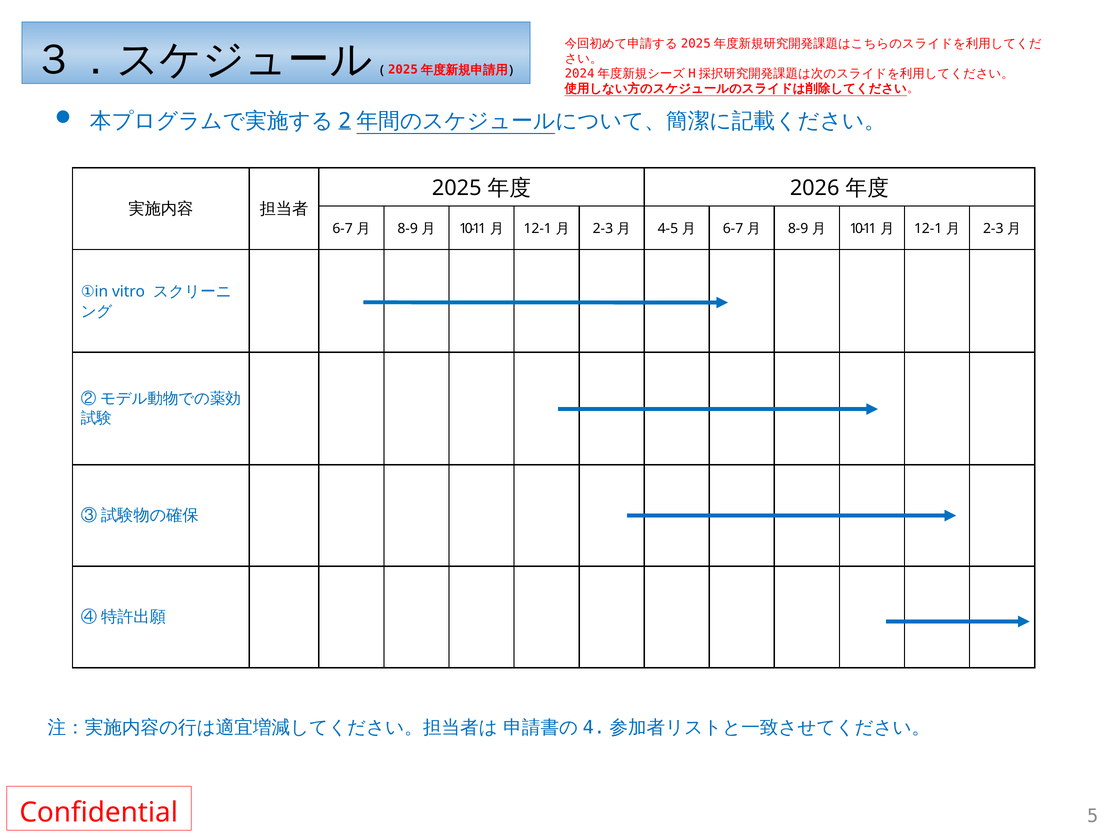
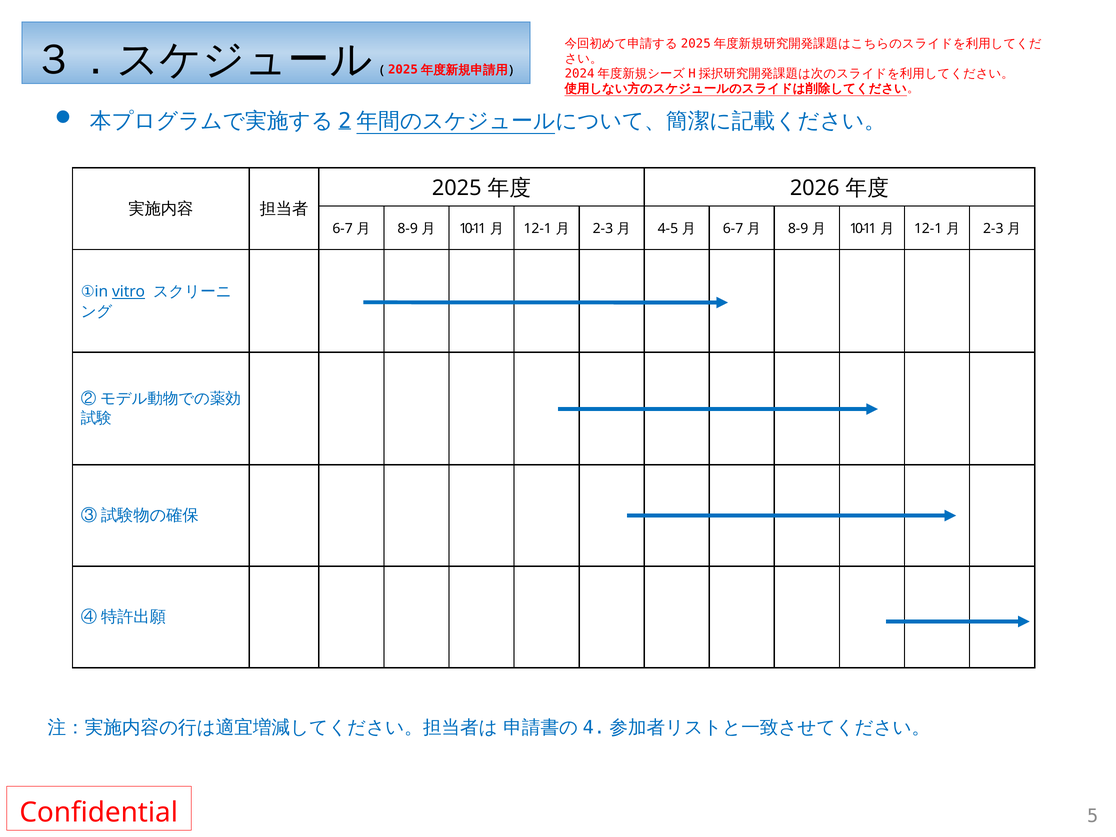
vitro underline: none -> present
